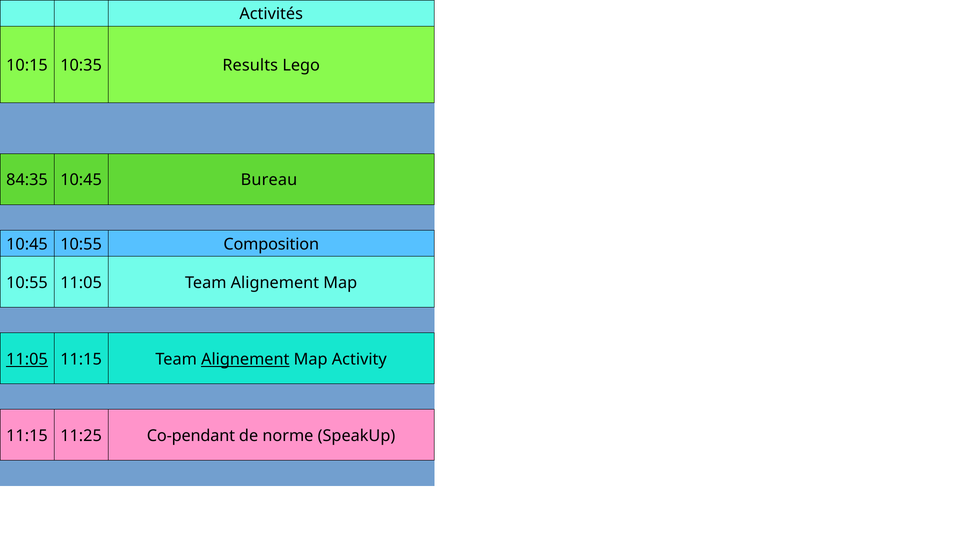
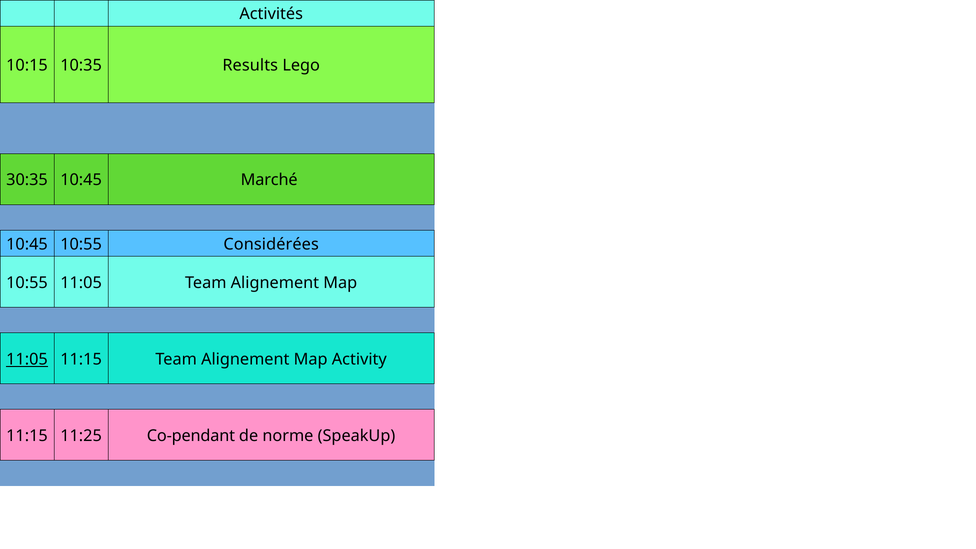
84:35: 84:35 -> 30:35
Bureau: Bureau -> Marché
Composition: Composition -> Considérées
Alignement at (245, 359) underline: present -> none
